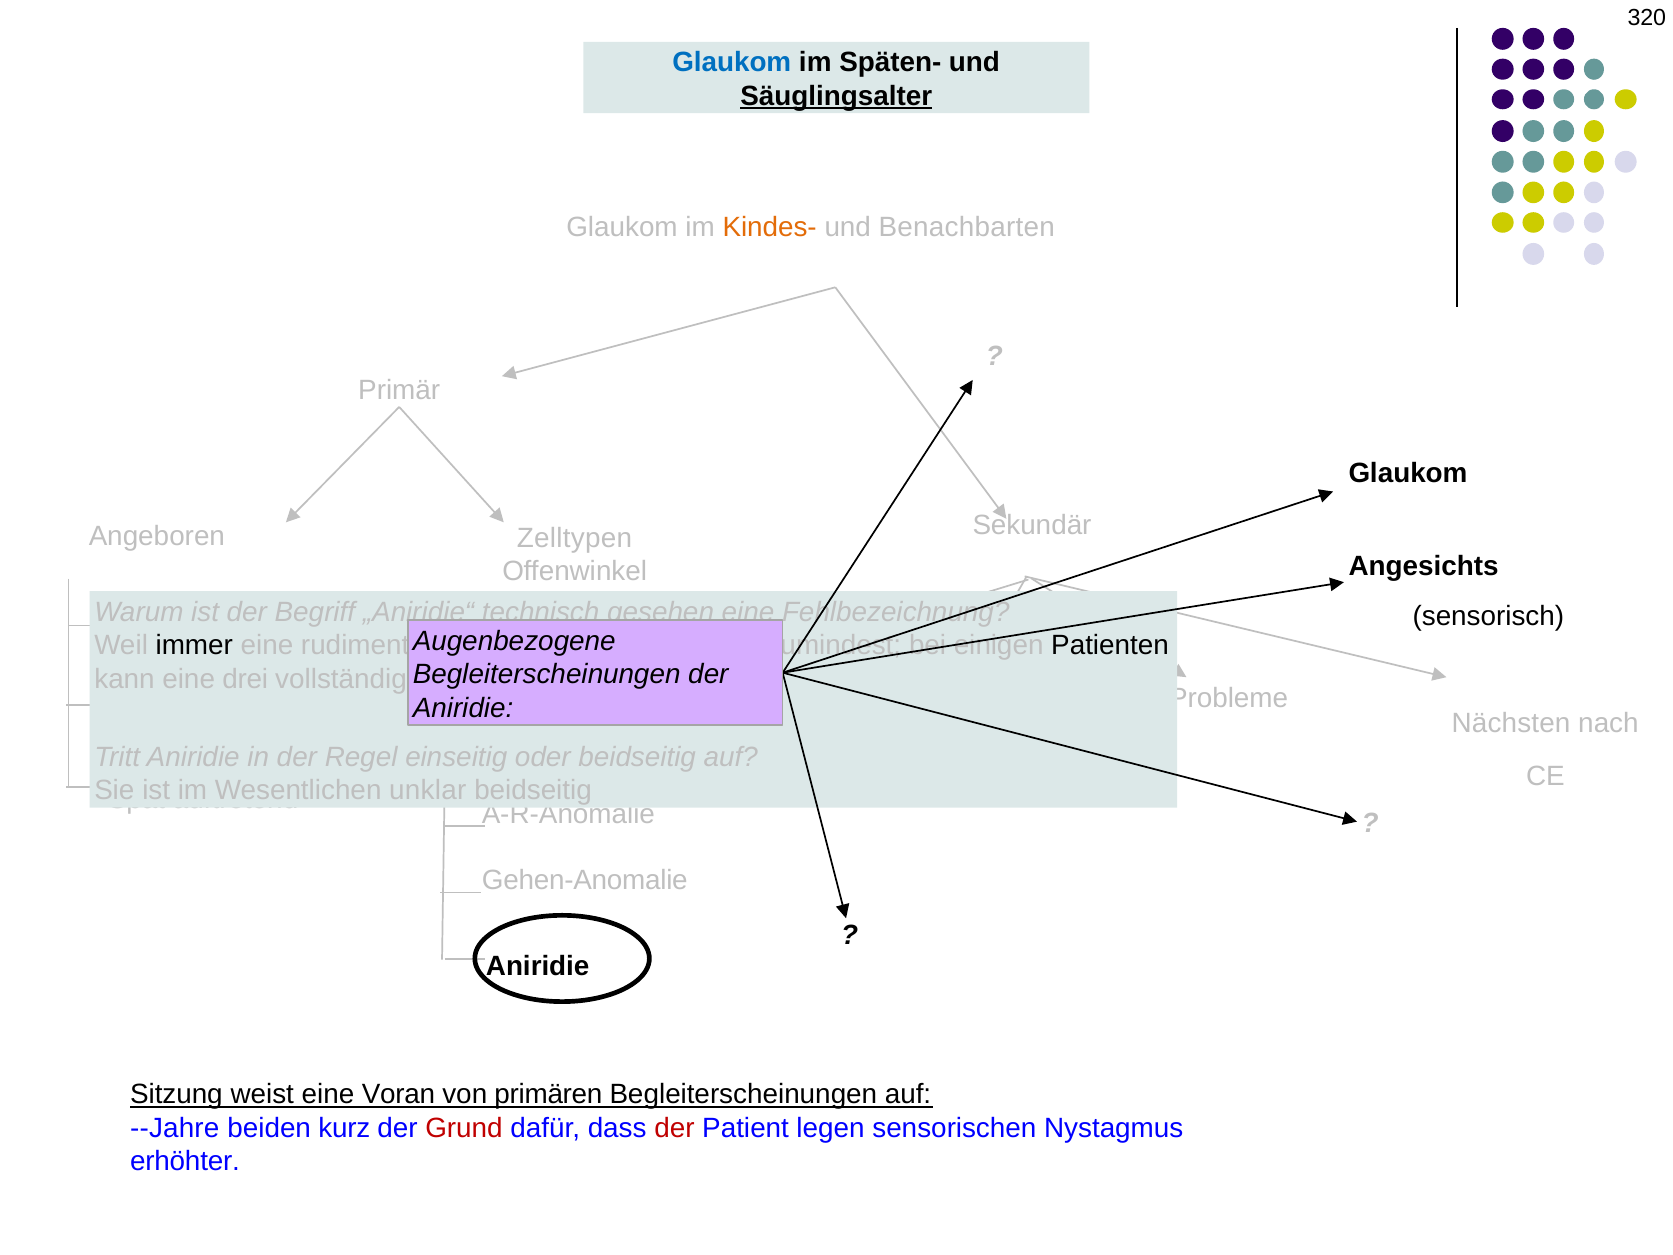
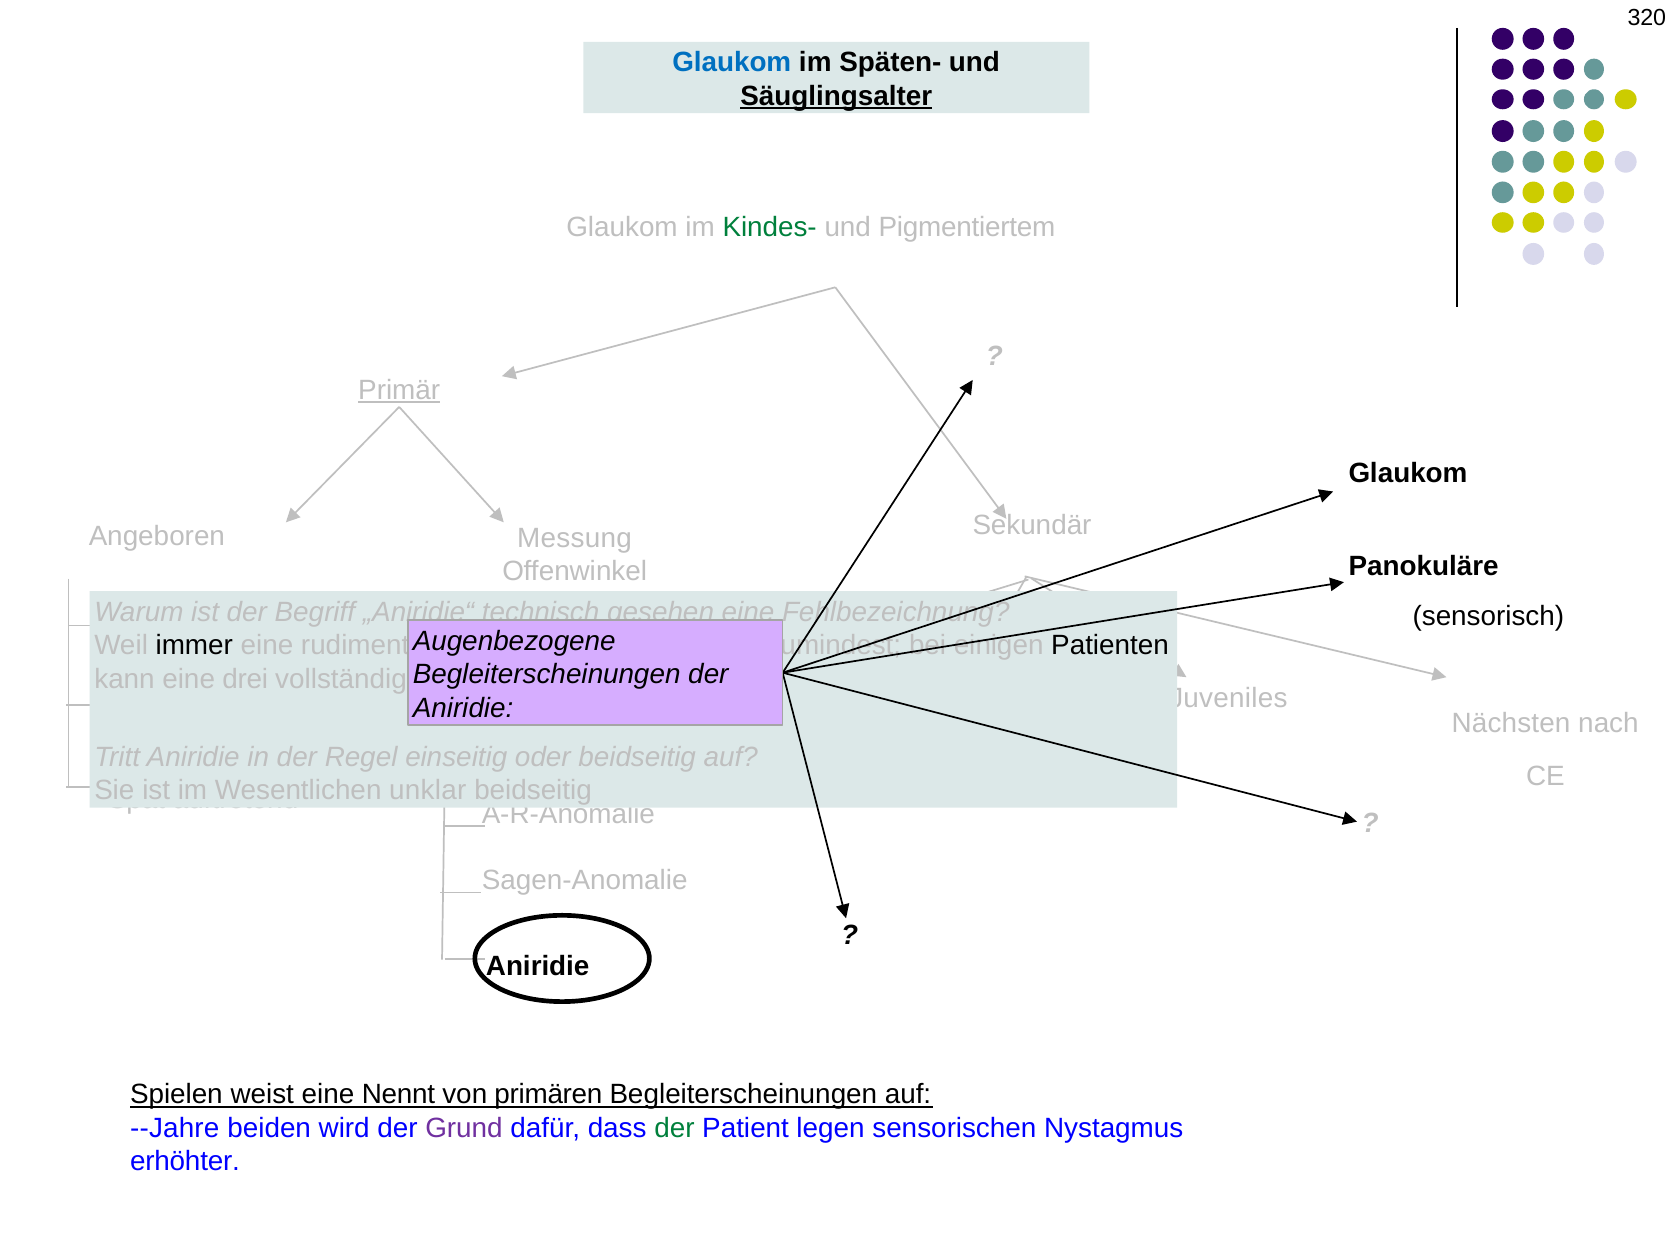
Kindes- colour: orange -> green
Benachbarten: Benachbarten -> Pigmentiertem
Primär underline: none -> present
Zelltypen: Zelltypen -> Messung
Angesichts: Angesichts -> Panokuläre
Probleme: Probleme -> Juveniles
Gehen-Anomalie: Gehen-Anomalie -> Sagen-Anomalie
Sitzung: Sitzung -> Spielen
Voran: Voran -> Nennt
kurz: kurz -> wird
Grund colour: red -> purple
der at (674, 1128) colour: red -> green
